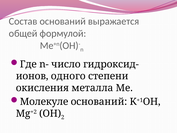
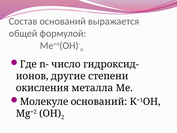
одного: одного -> другие
